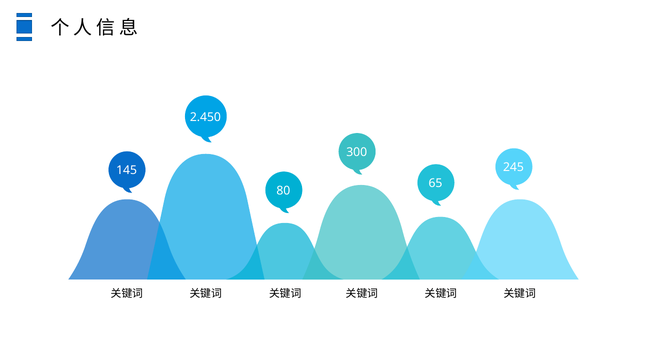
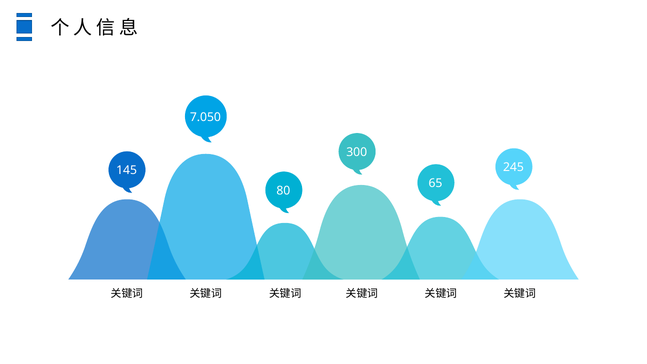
2.450: 2.450 -> 7.050
